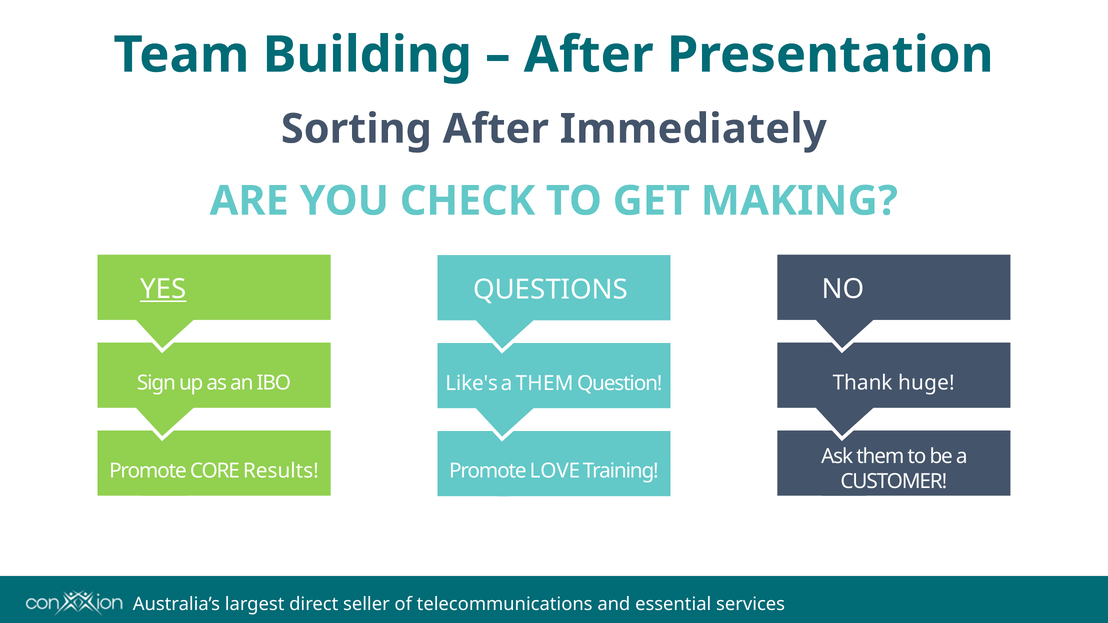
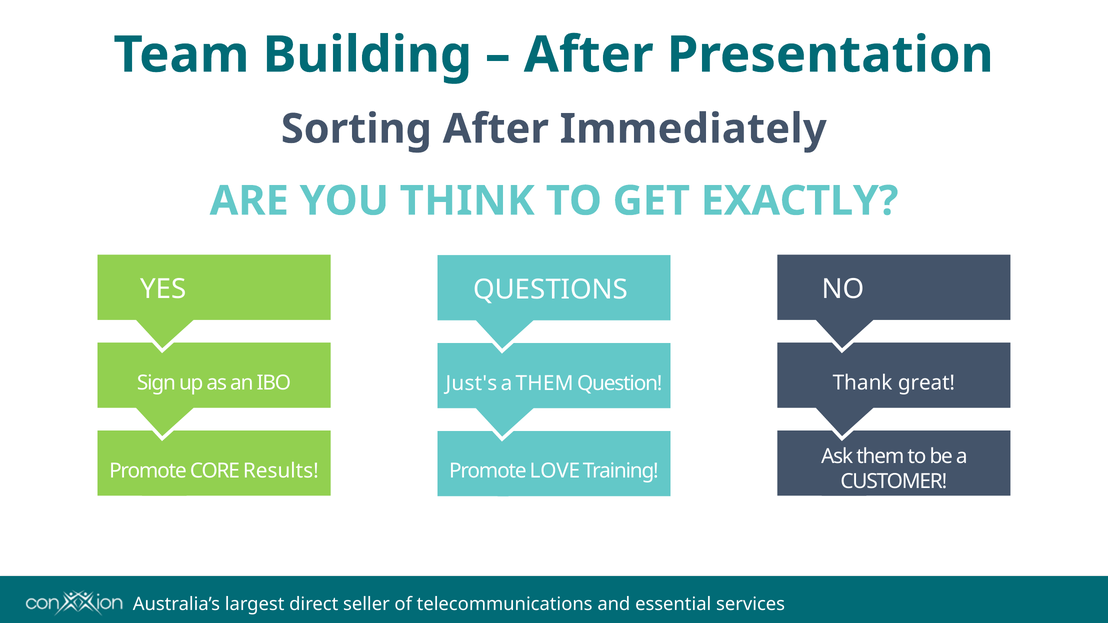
CHECK: CHECK -> THINK
MAKING: MAKING -> EXACTLY
YES underline: present -> none
huge: huge -> great
Like's: Like's -> Just's
